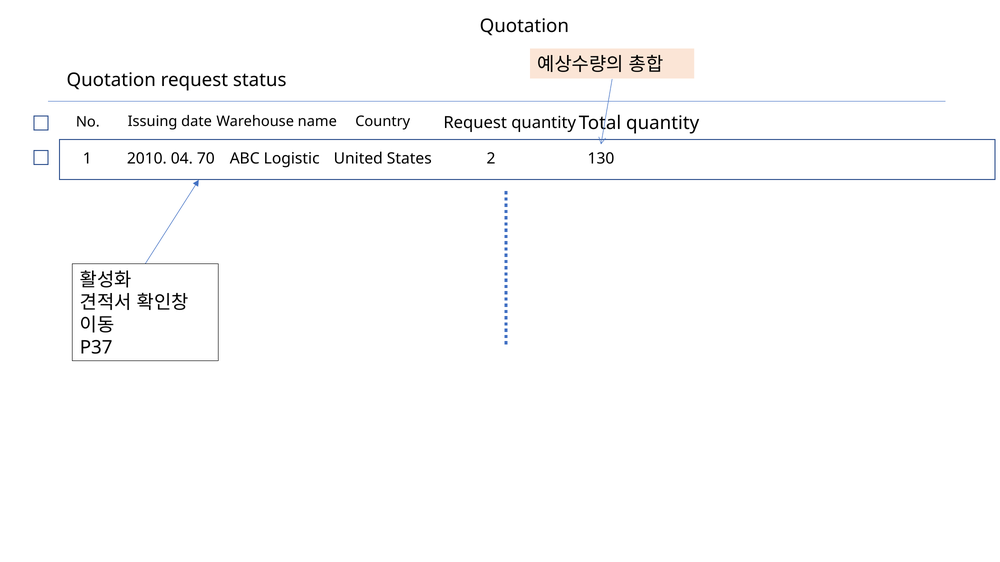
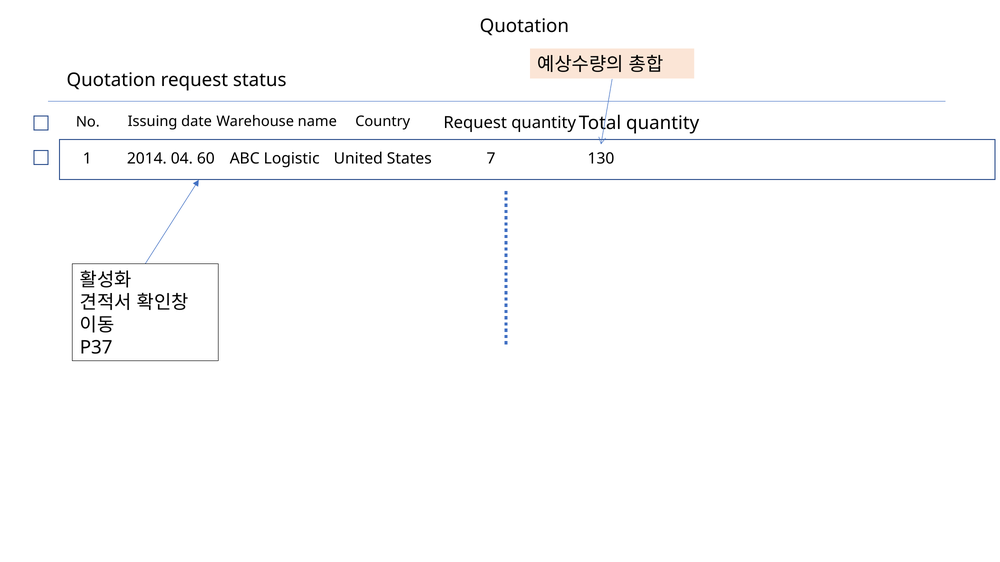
2010: 2010 -> 2014
70: 70 -> 60
2: 2 -> 7
